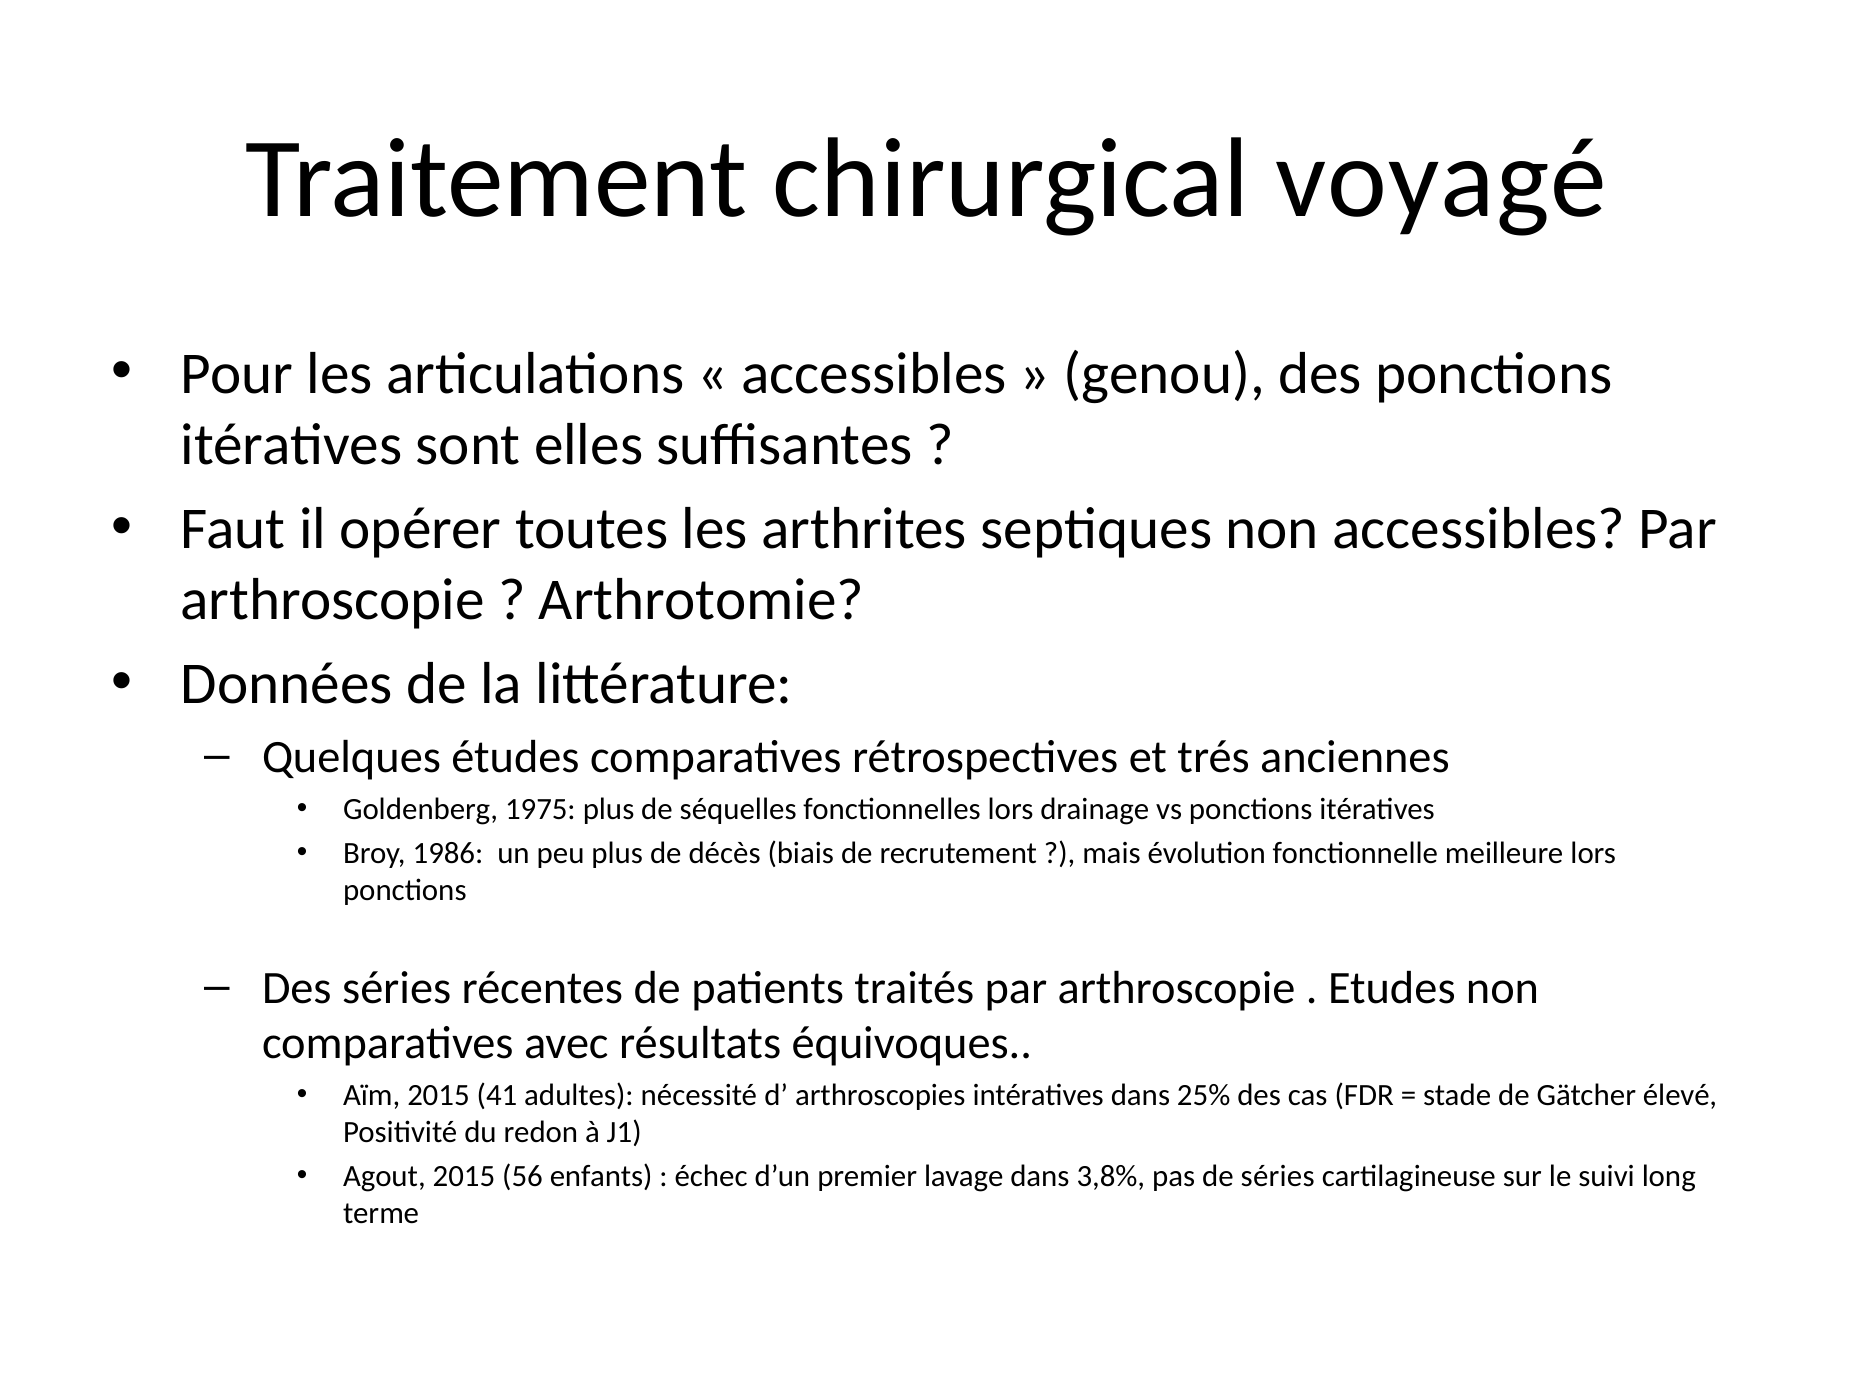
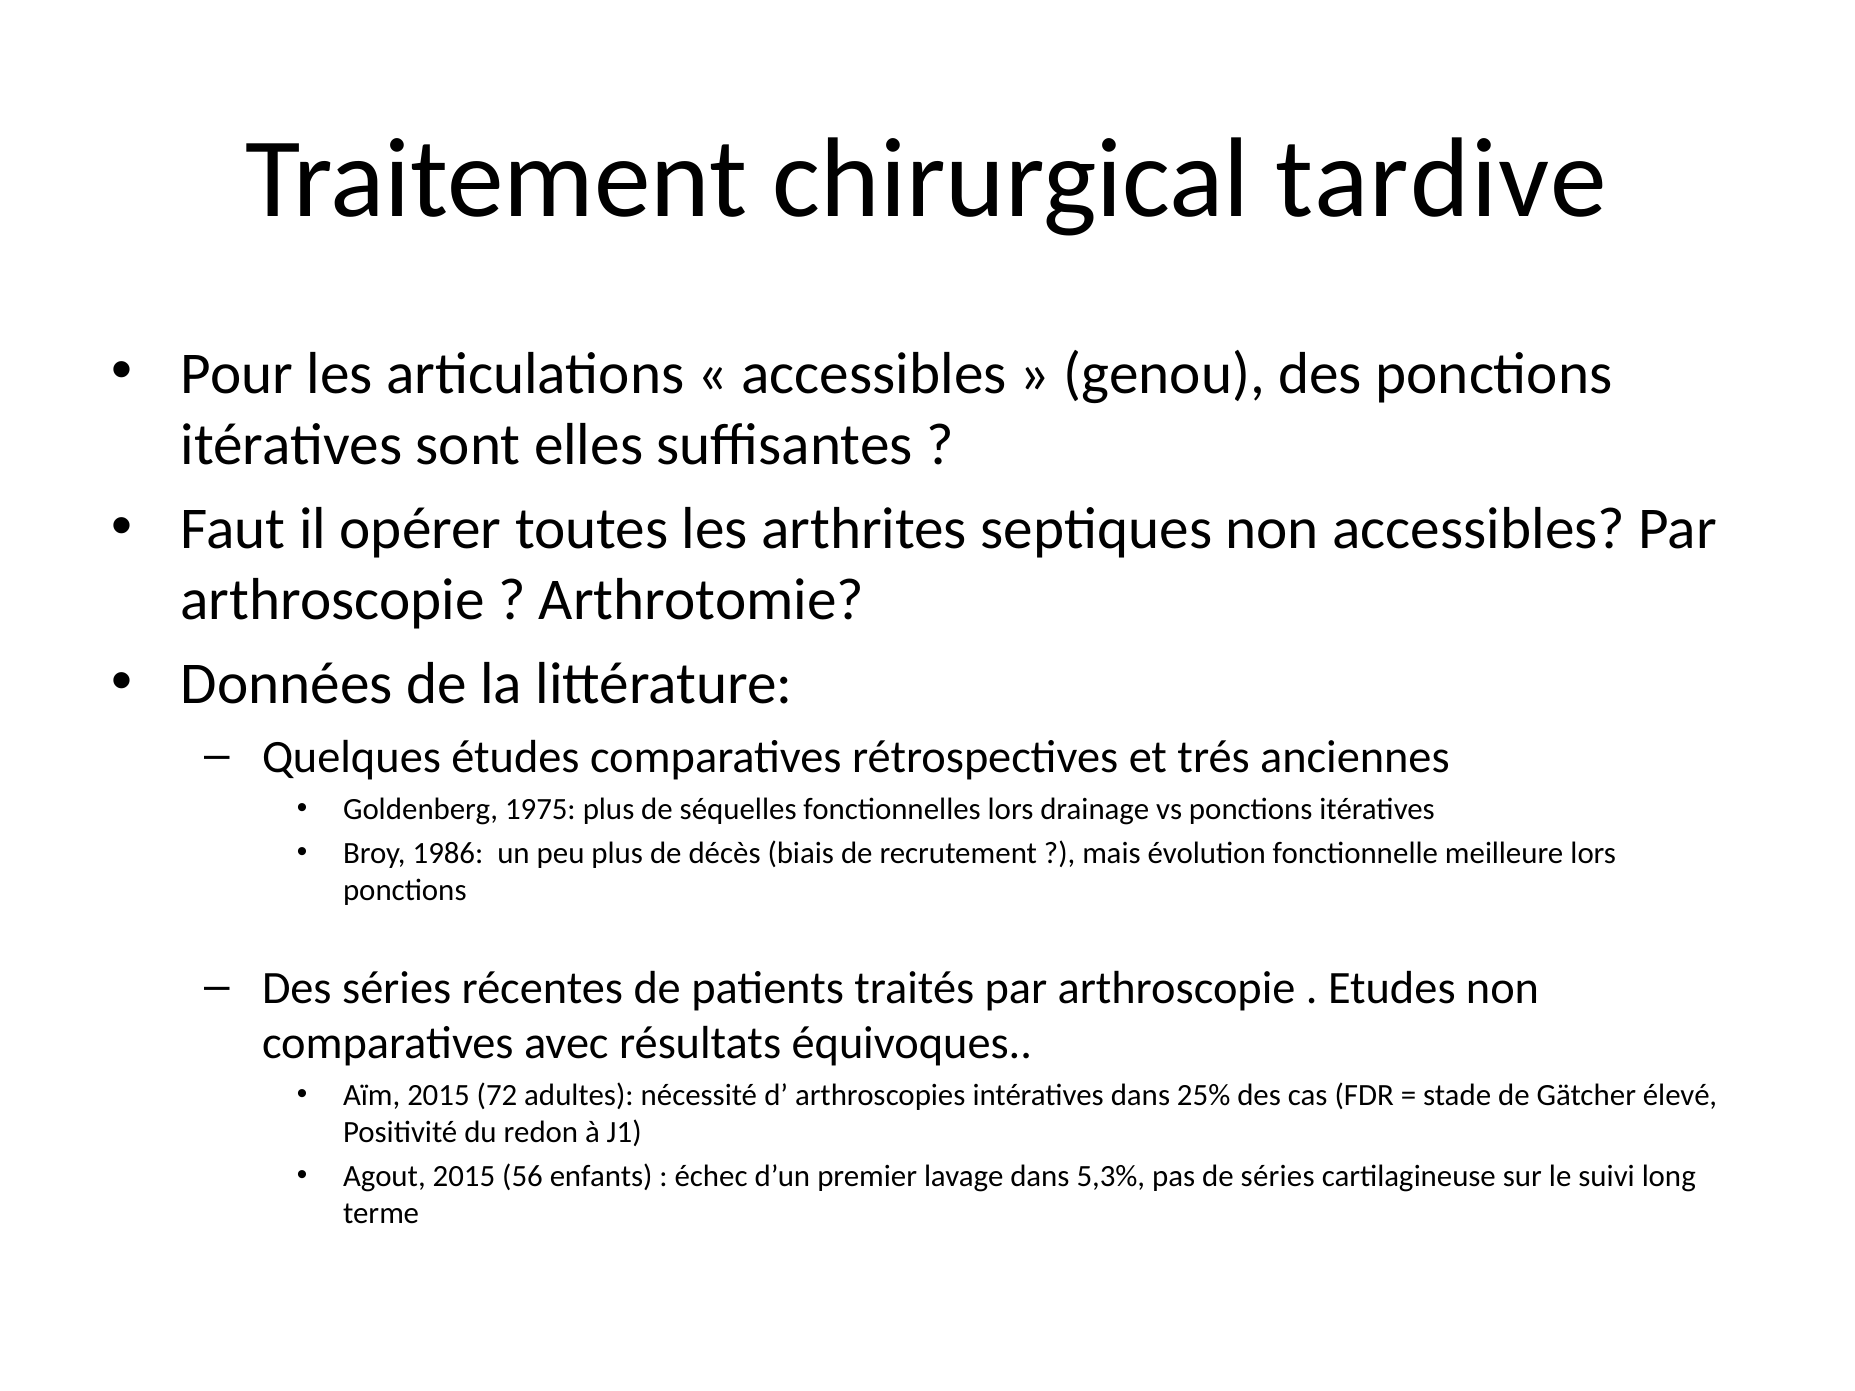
voyagé: voyagé -> tardive
41: 41 -> 72
3,8%: 3,8% -> 5,3%
